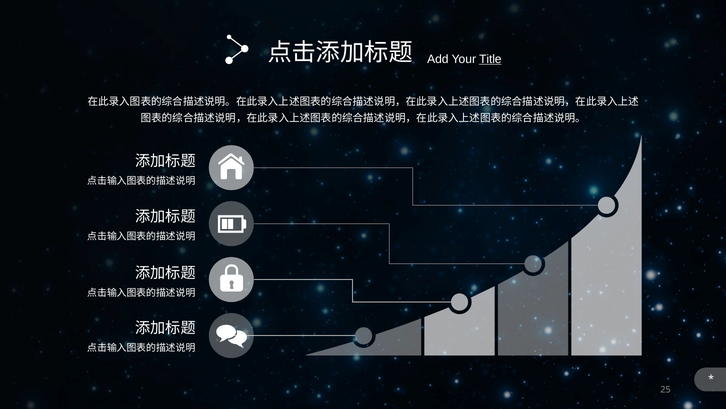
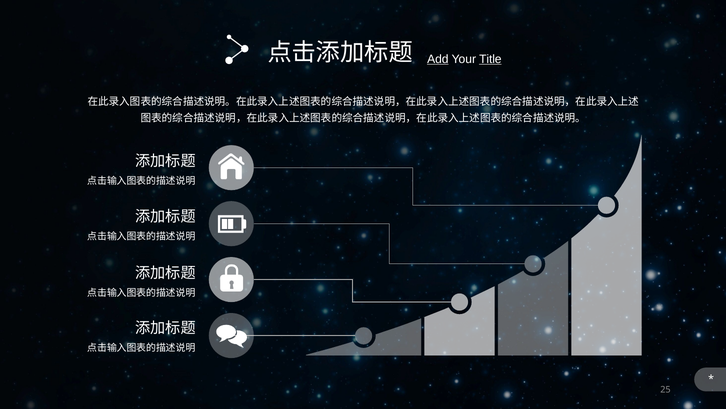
Add underline: none -> present
